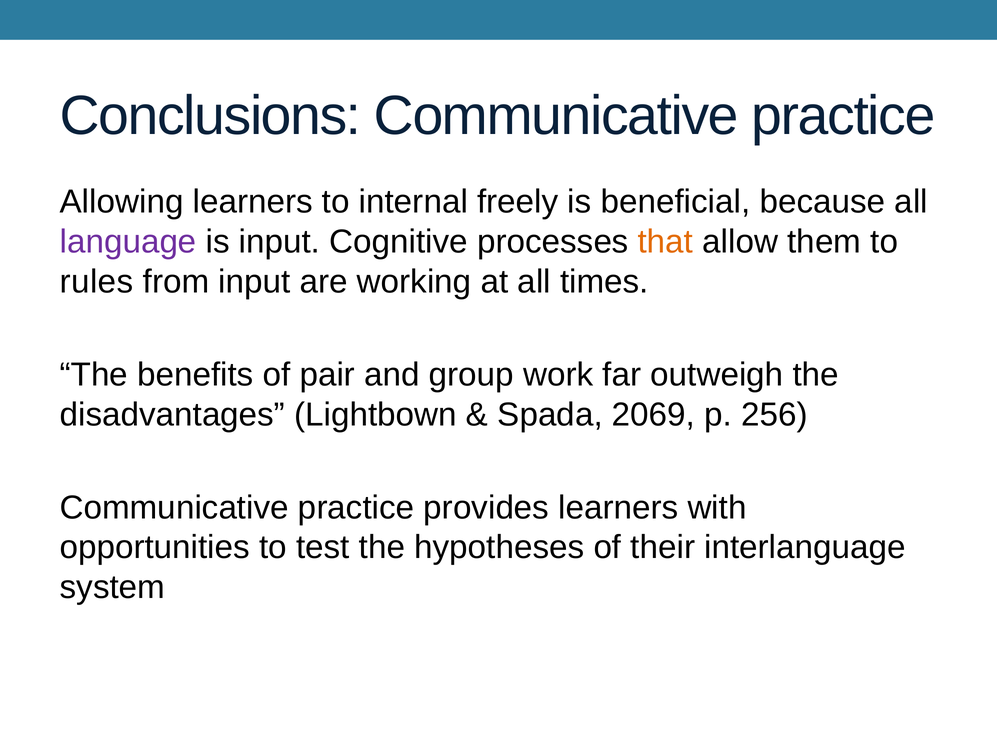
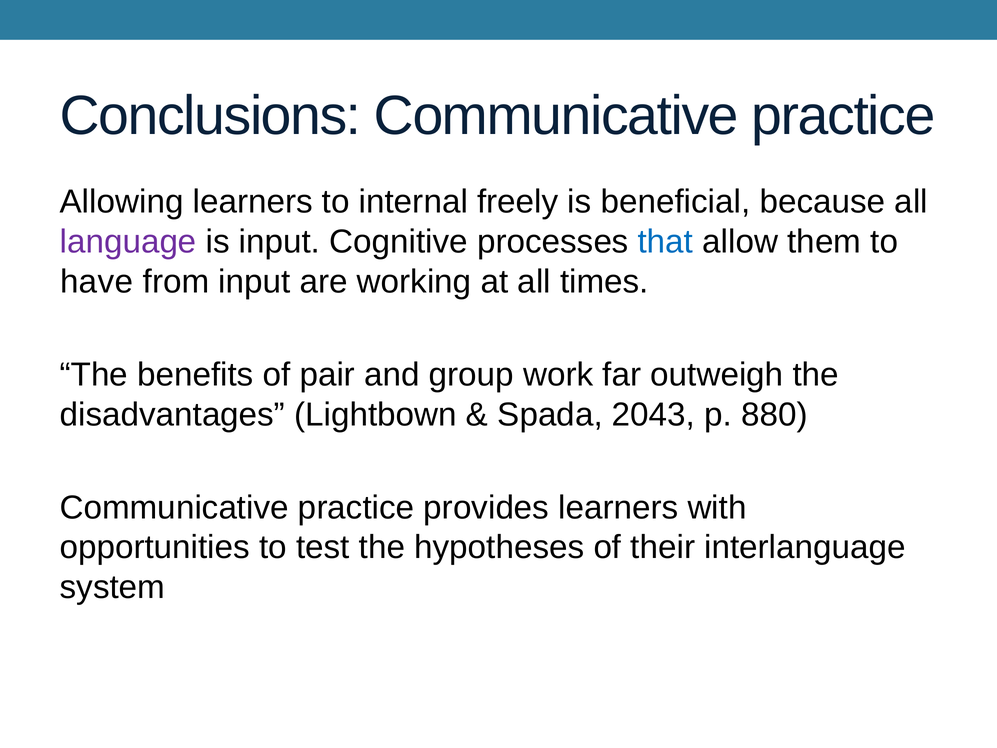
that colour: orange -> blue
rules: rules -> have
2069: 2069 -> 2043
256: 256 -> 880
